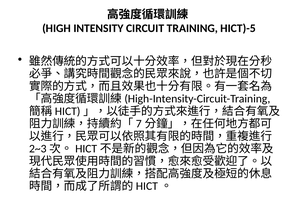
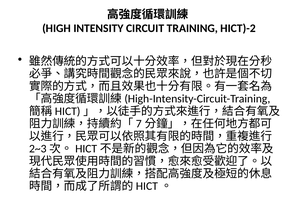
HICT)-5: HICT)-5 -> HICT)-2
